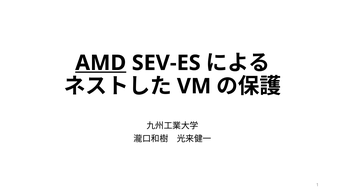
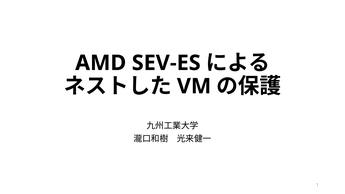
AMD underline: present -> none
